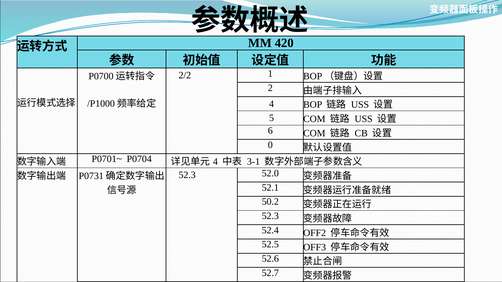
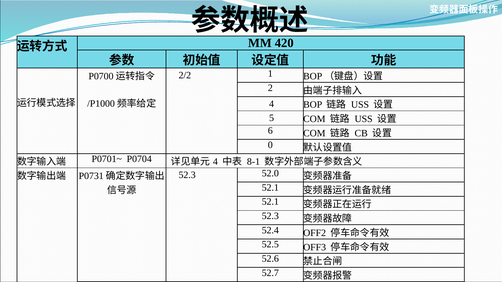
3-1: 3-1 -> 8-1
50.2 at (270, 202): 50.2 -> 52.1
